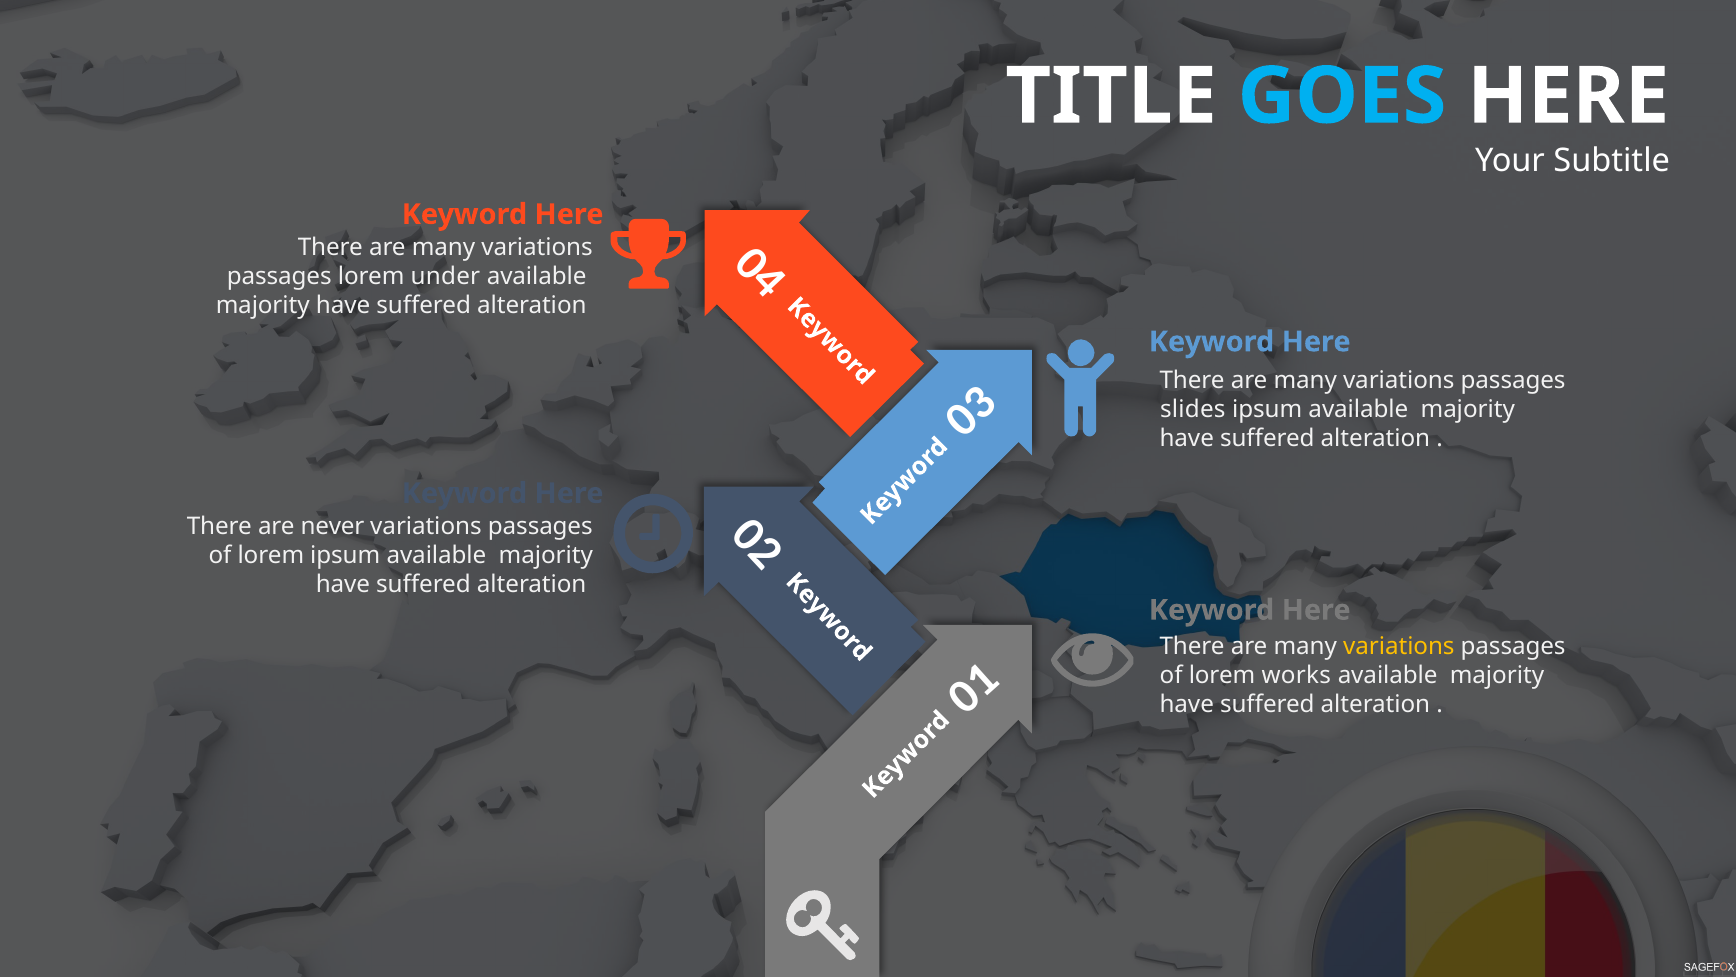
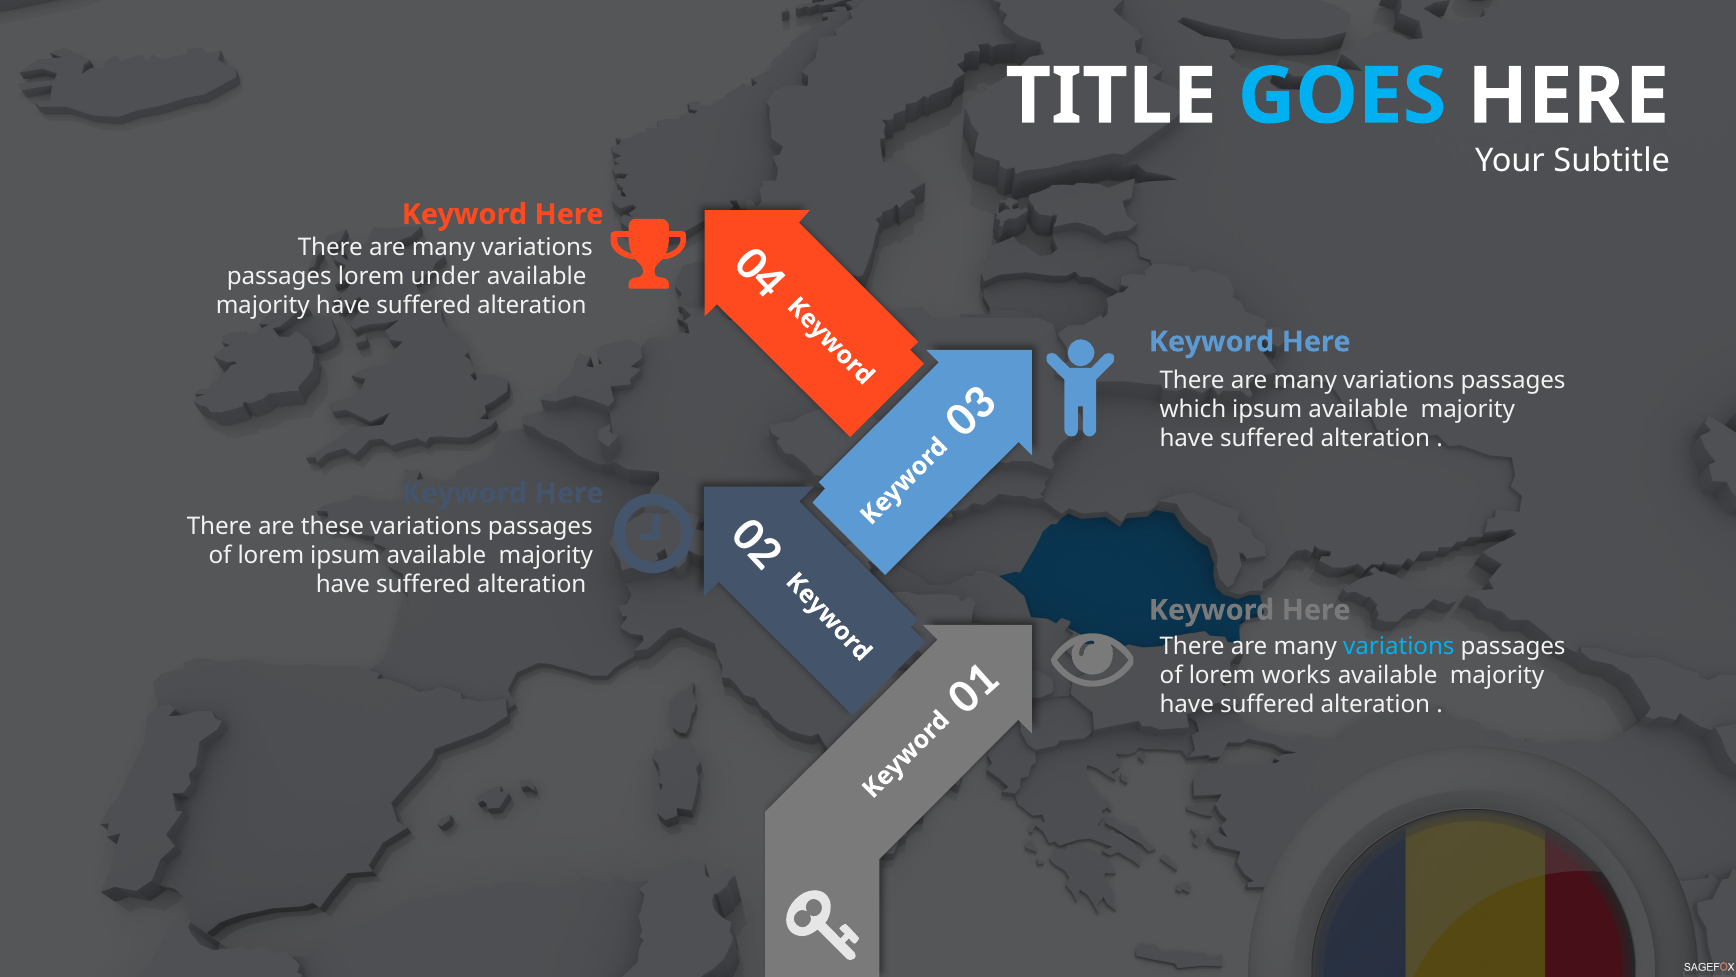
slides: slides -> which
never: never -> these
variations at (1399, 646) colour: yellow -> light blue
